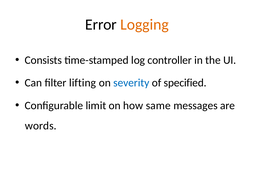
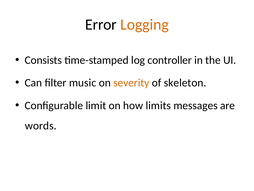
lifting: lifting -> music
severity colour: blue -> orange
specified: specified -> skeleton
same: same -> limits
